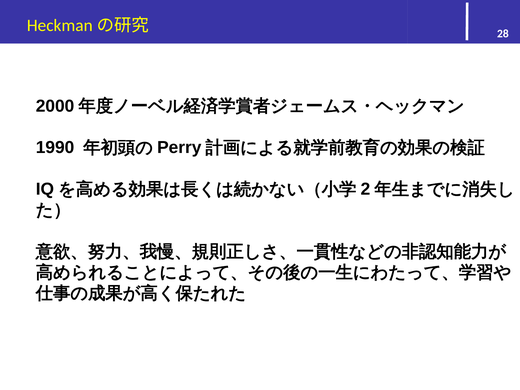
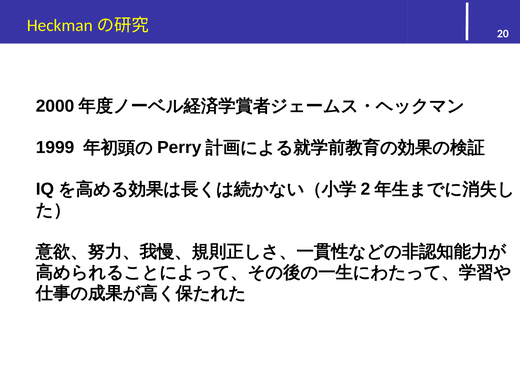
28: 28 -> 20
1990: 1990 -> 1999
